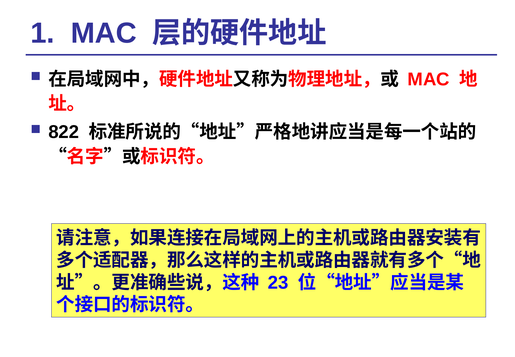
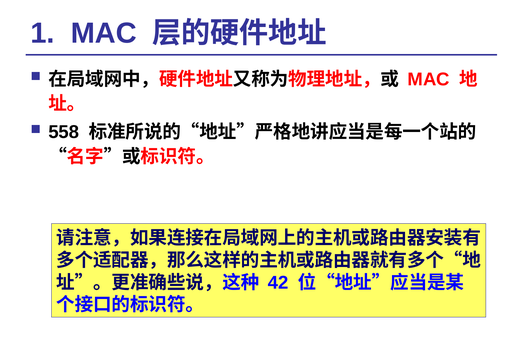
822: 822 -> 558
23: 23 -> 42
